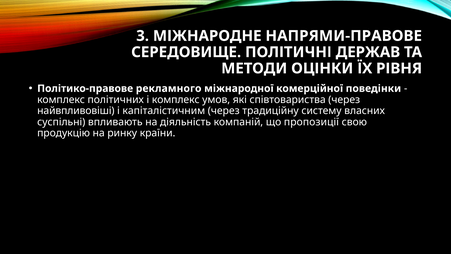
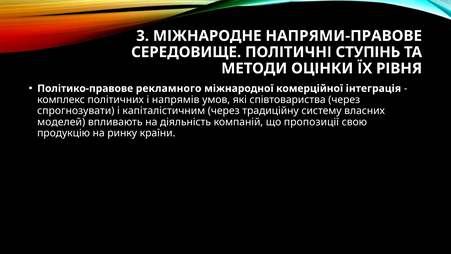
ДЕРЖАВ: ДЕРЖАВ -> СТУПІНЬ
поведінки: поведінки -> інтеграція
і комплекс: комплекс -> напрямів
найвпливовіші: найвпливовіші -> спрогнозувати
суспільні: суспільні -> моделей
